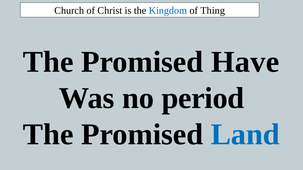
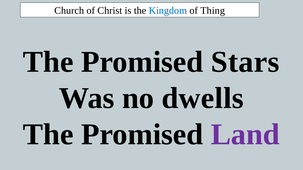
Have: Have -> Stars
period: period -> dwells
Land colour: blue -> purple
